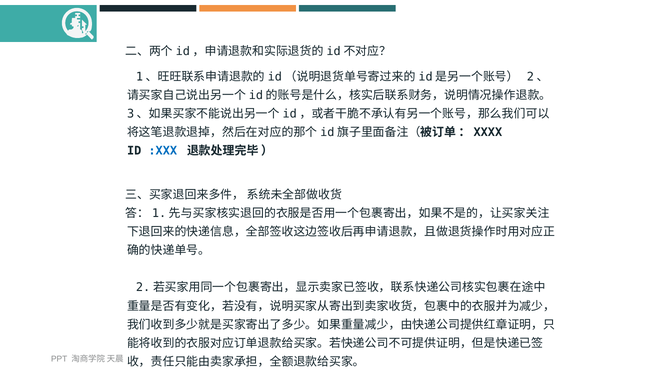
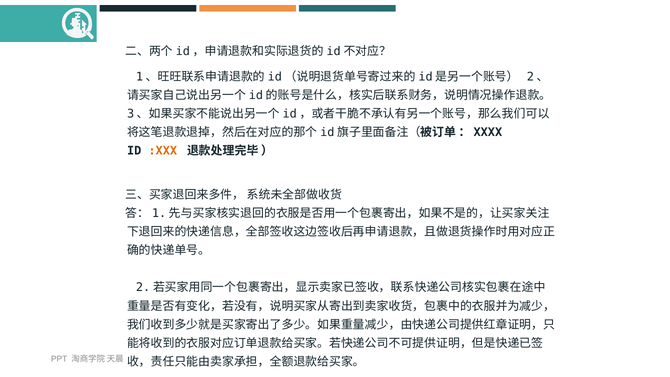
:XXX colour: blue -> orange
